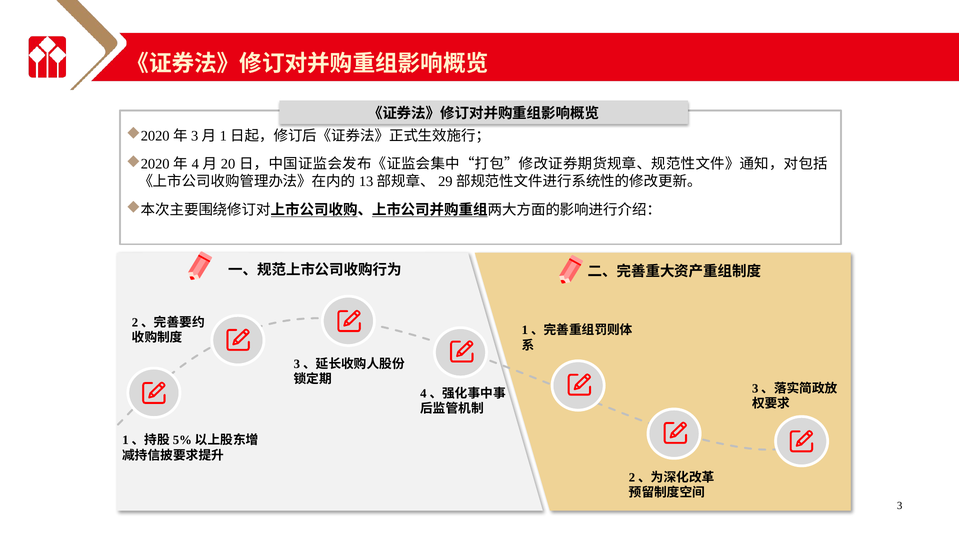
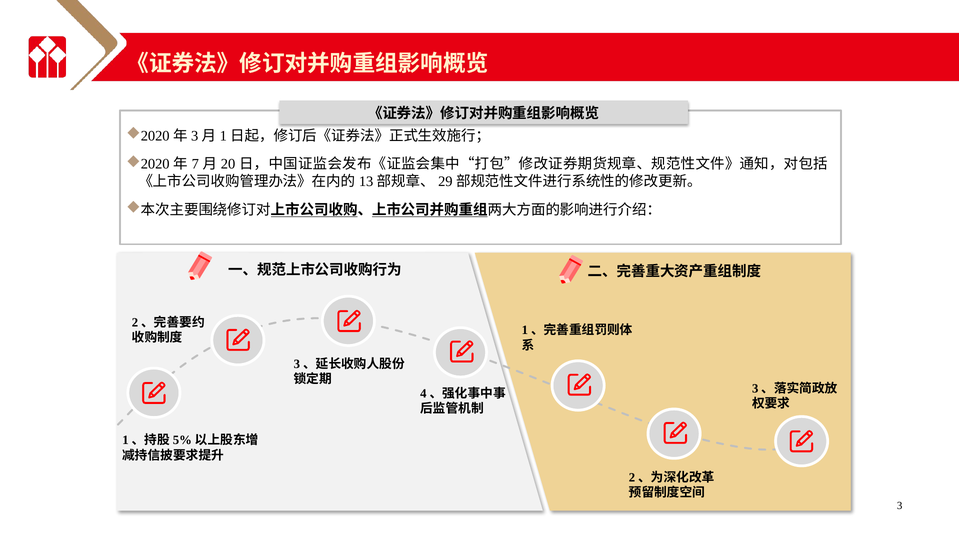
4 at (195, 164): 4 -> 7
